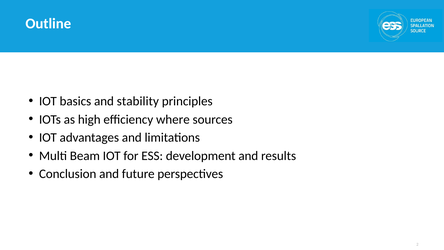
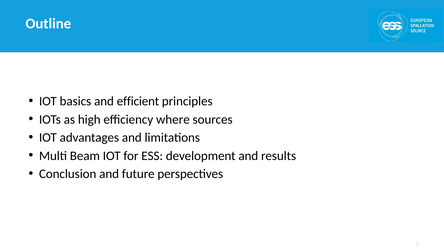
stability: stability -> efficient
